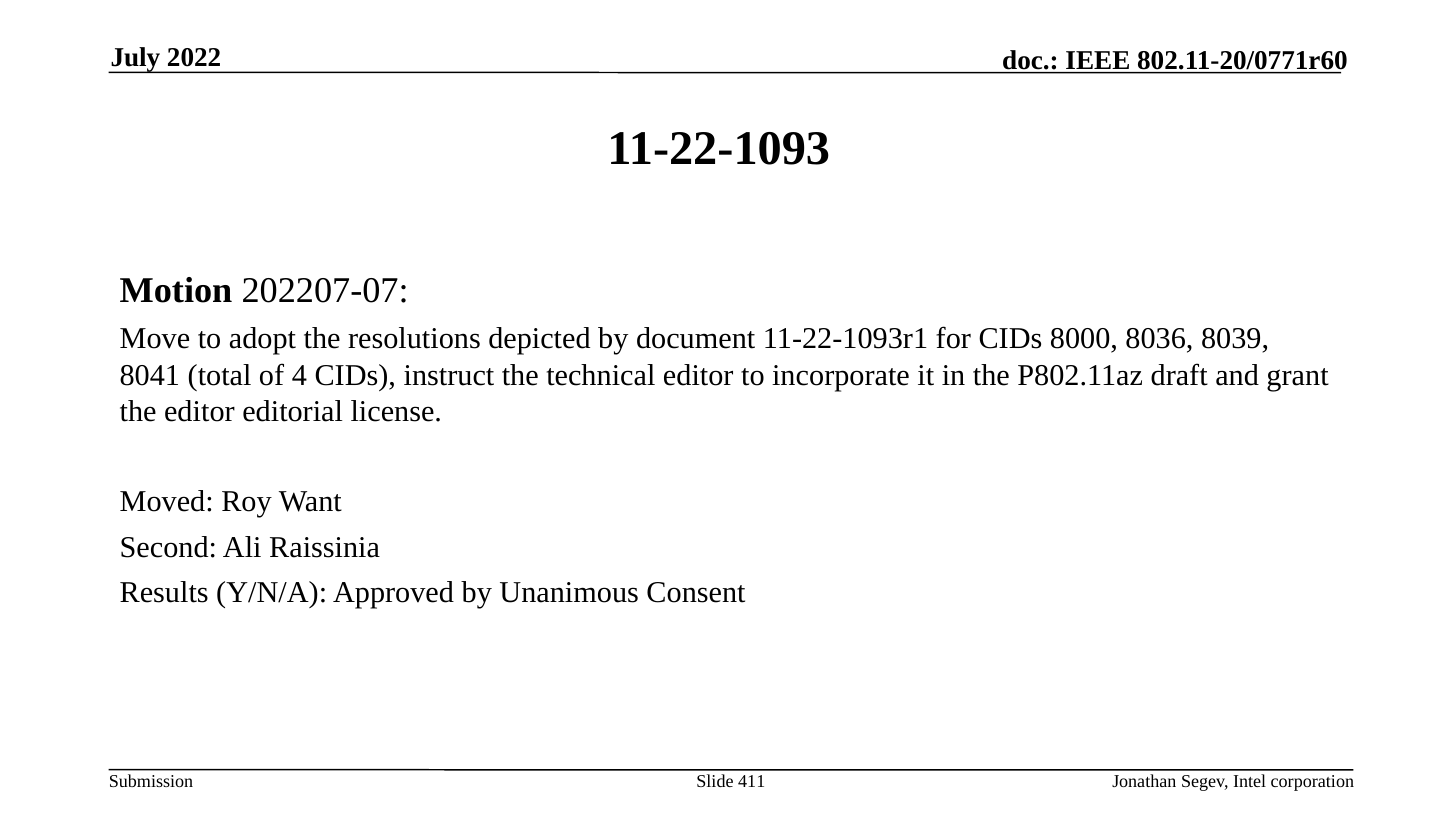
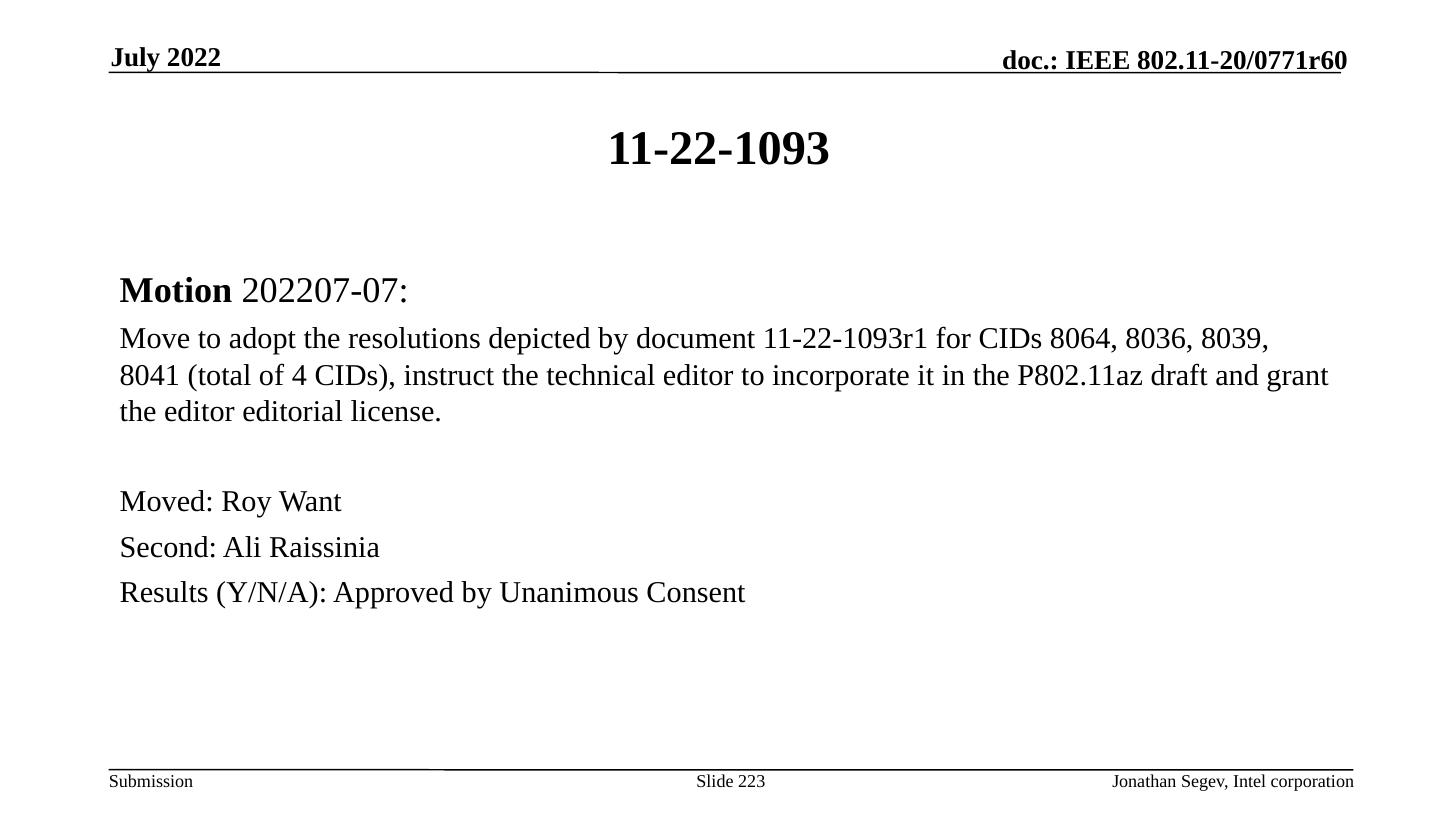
8000: 8000 -> 8064
411: 411 -> 223
